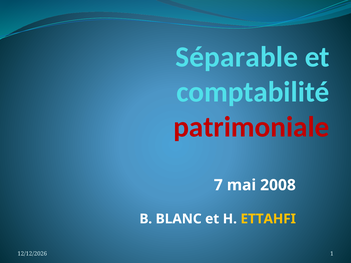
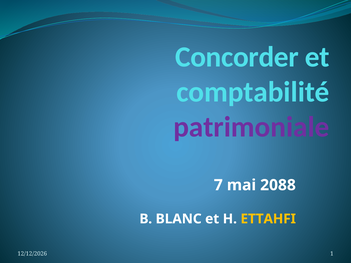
Séparable: Séparable -> Concorder
patrimoniale colour: red -> purple
2008: 2008 -> 2088
